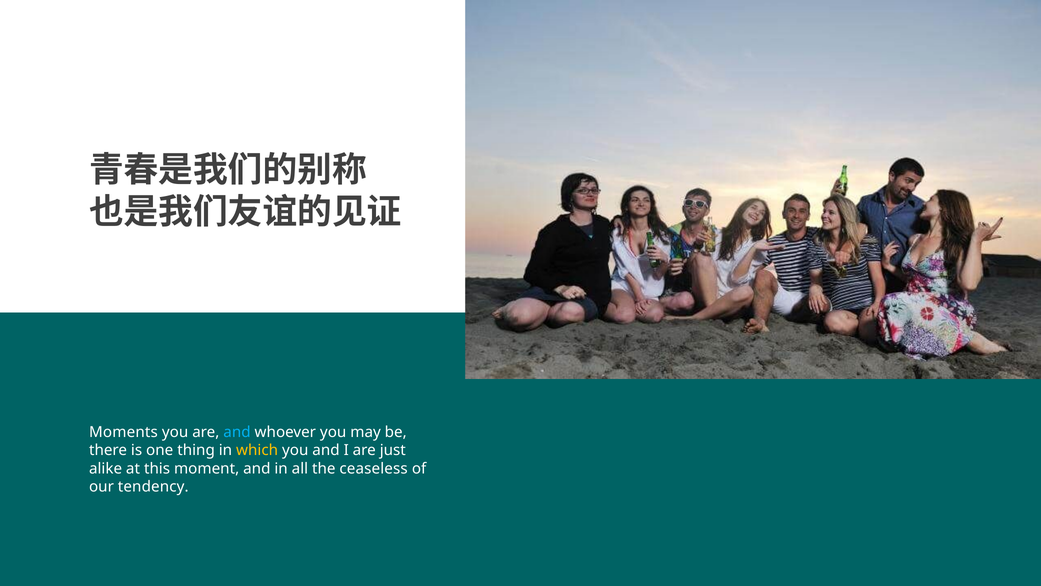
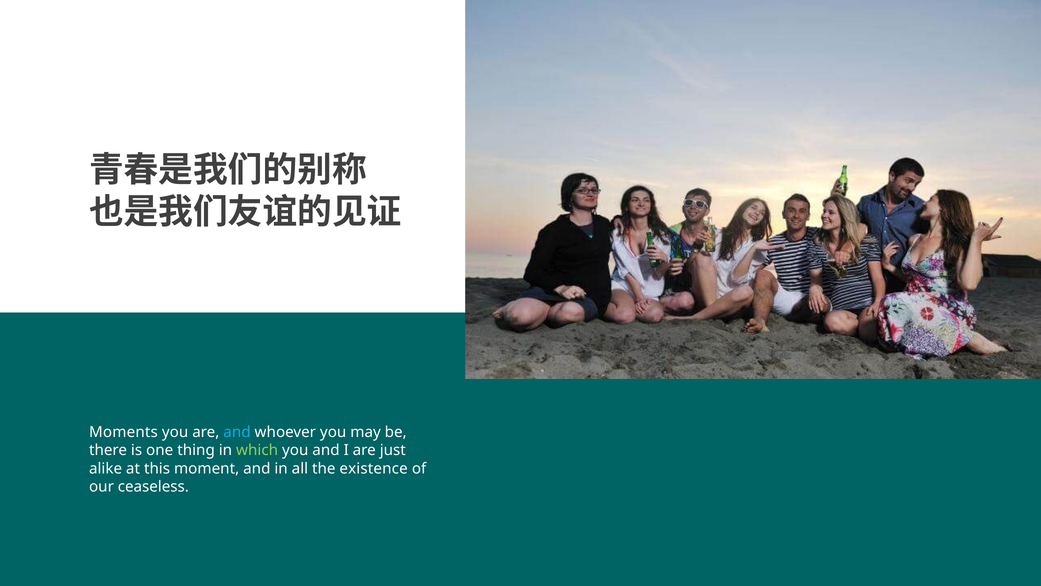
which colour: yellow -> light green
ceaseless: ceaseless -> existence
tendency: tendency -> ceaseless
